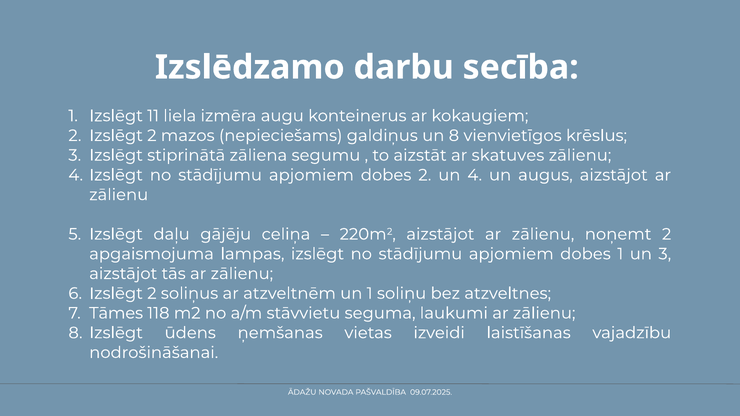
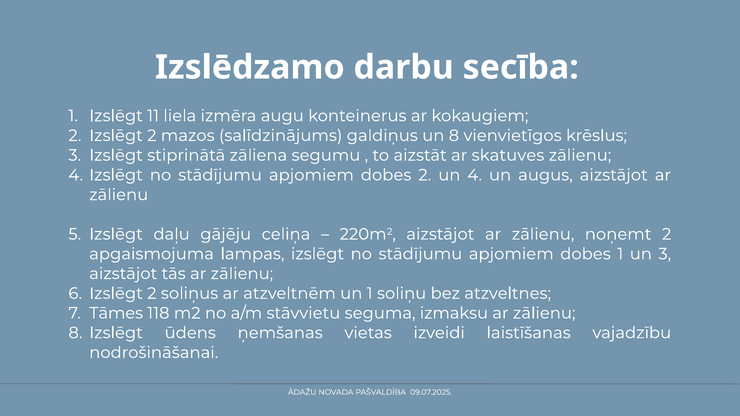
nepieciešams: nepieciešams -> salīdzinājums
laukumi: laukumi -> izmaksu
